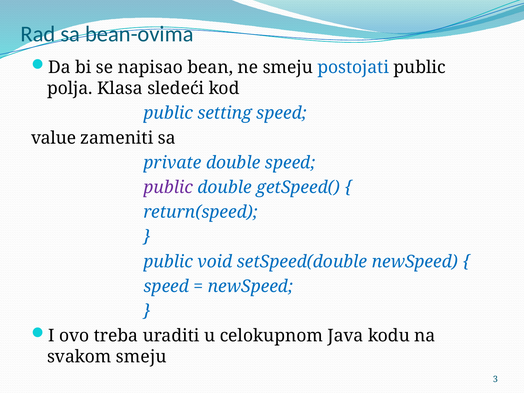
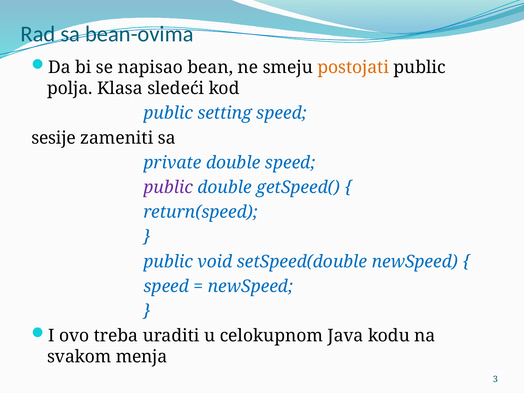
postojati colour: blue -> orange
value: value -> sesije
svakom smeju: smeju -> menja
